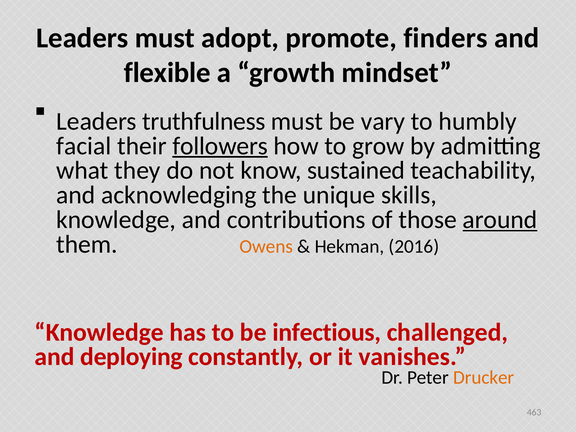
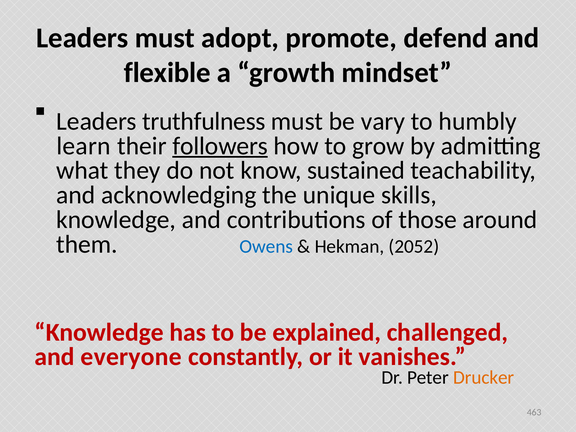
finders: finders -> defend
facial: facial -> learn
around underline: present -> none
Owens colour: orange -> blue
2016: 2016 -> 2052
infectious: infectious -> explained
deploying: deploying -> everyone
